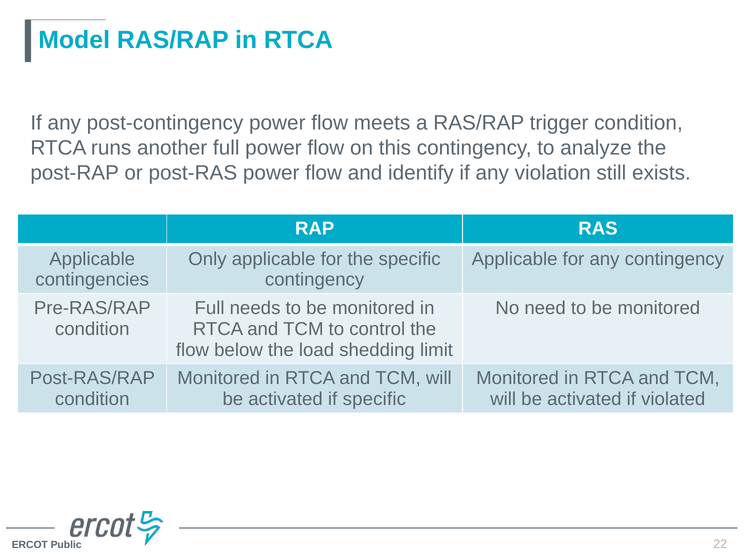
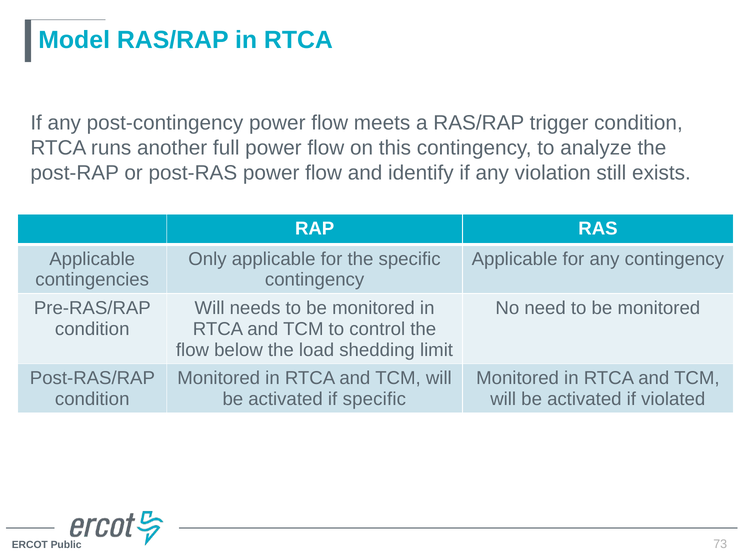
Full at (210, 308): Full -> Will
22: 22 -> 73
